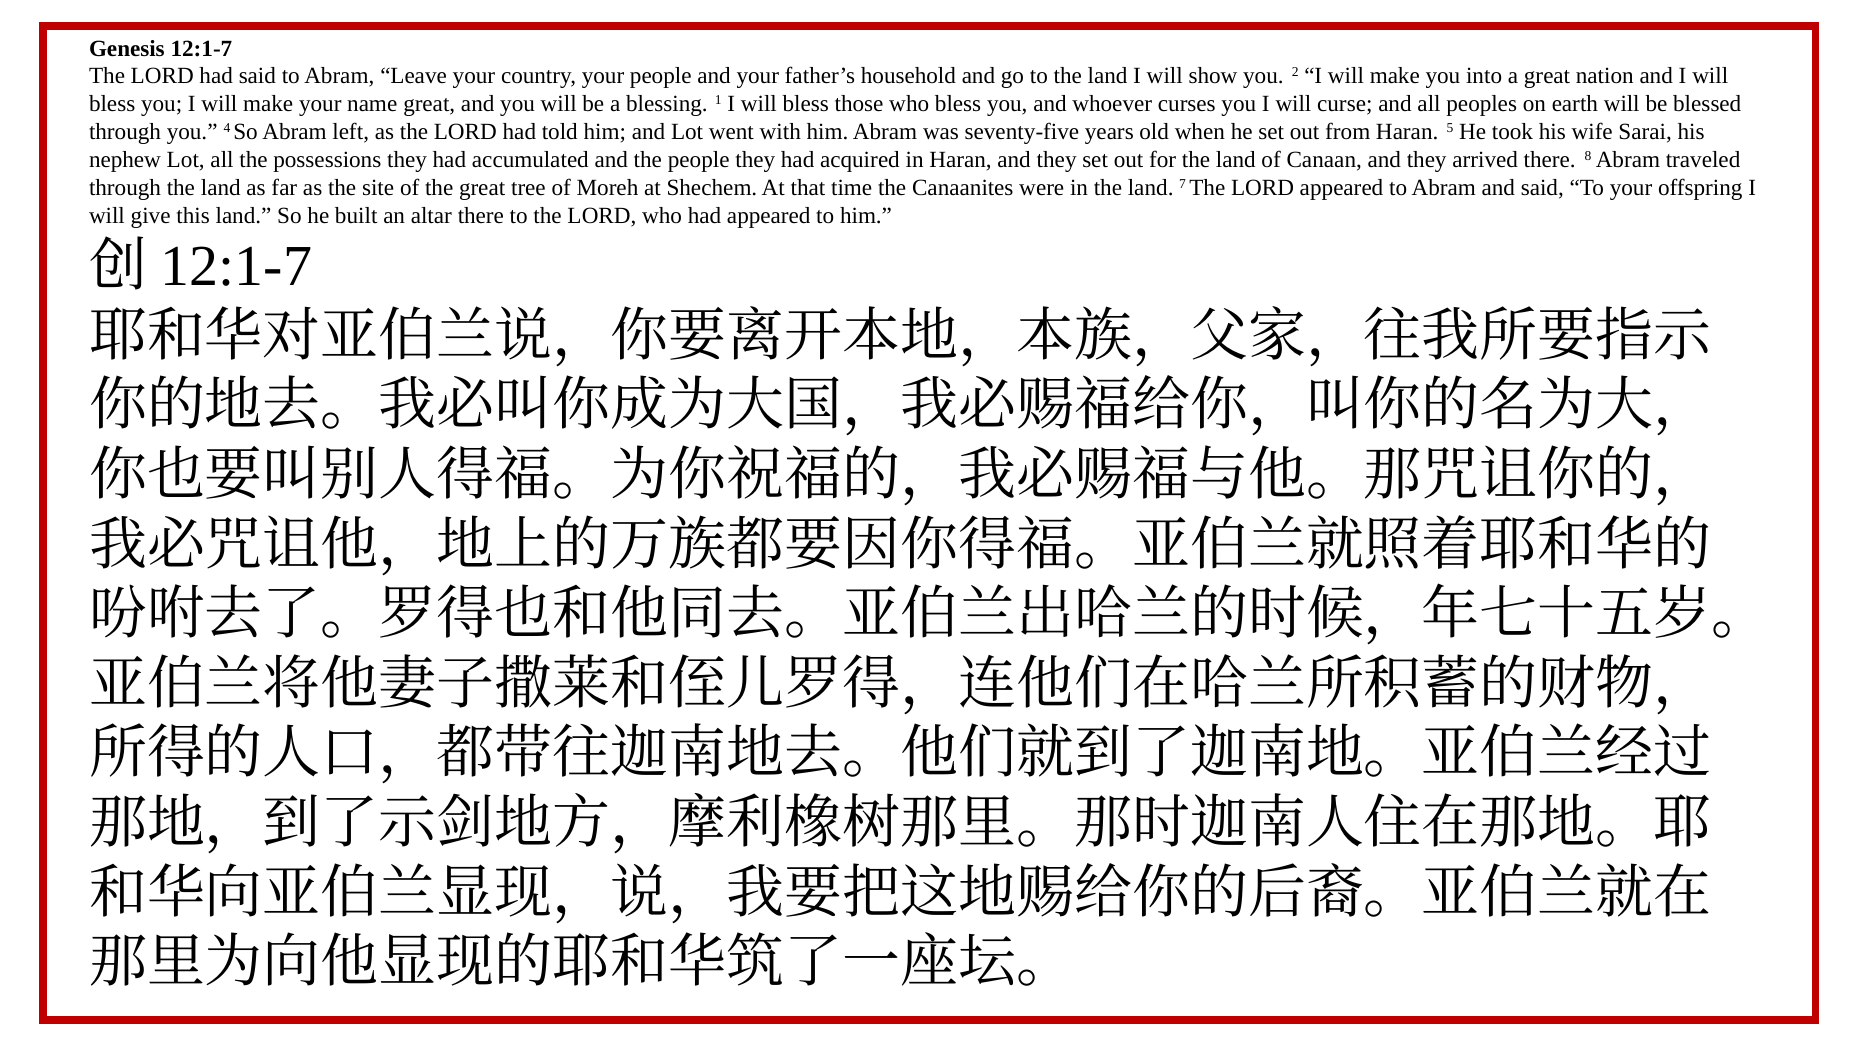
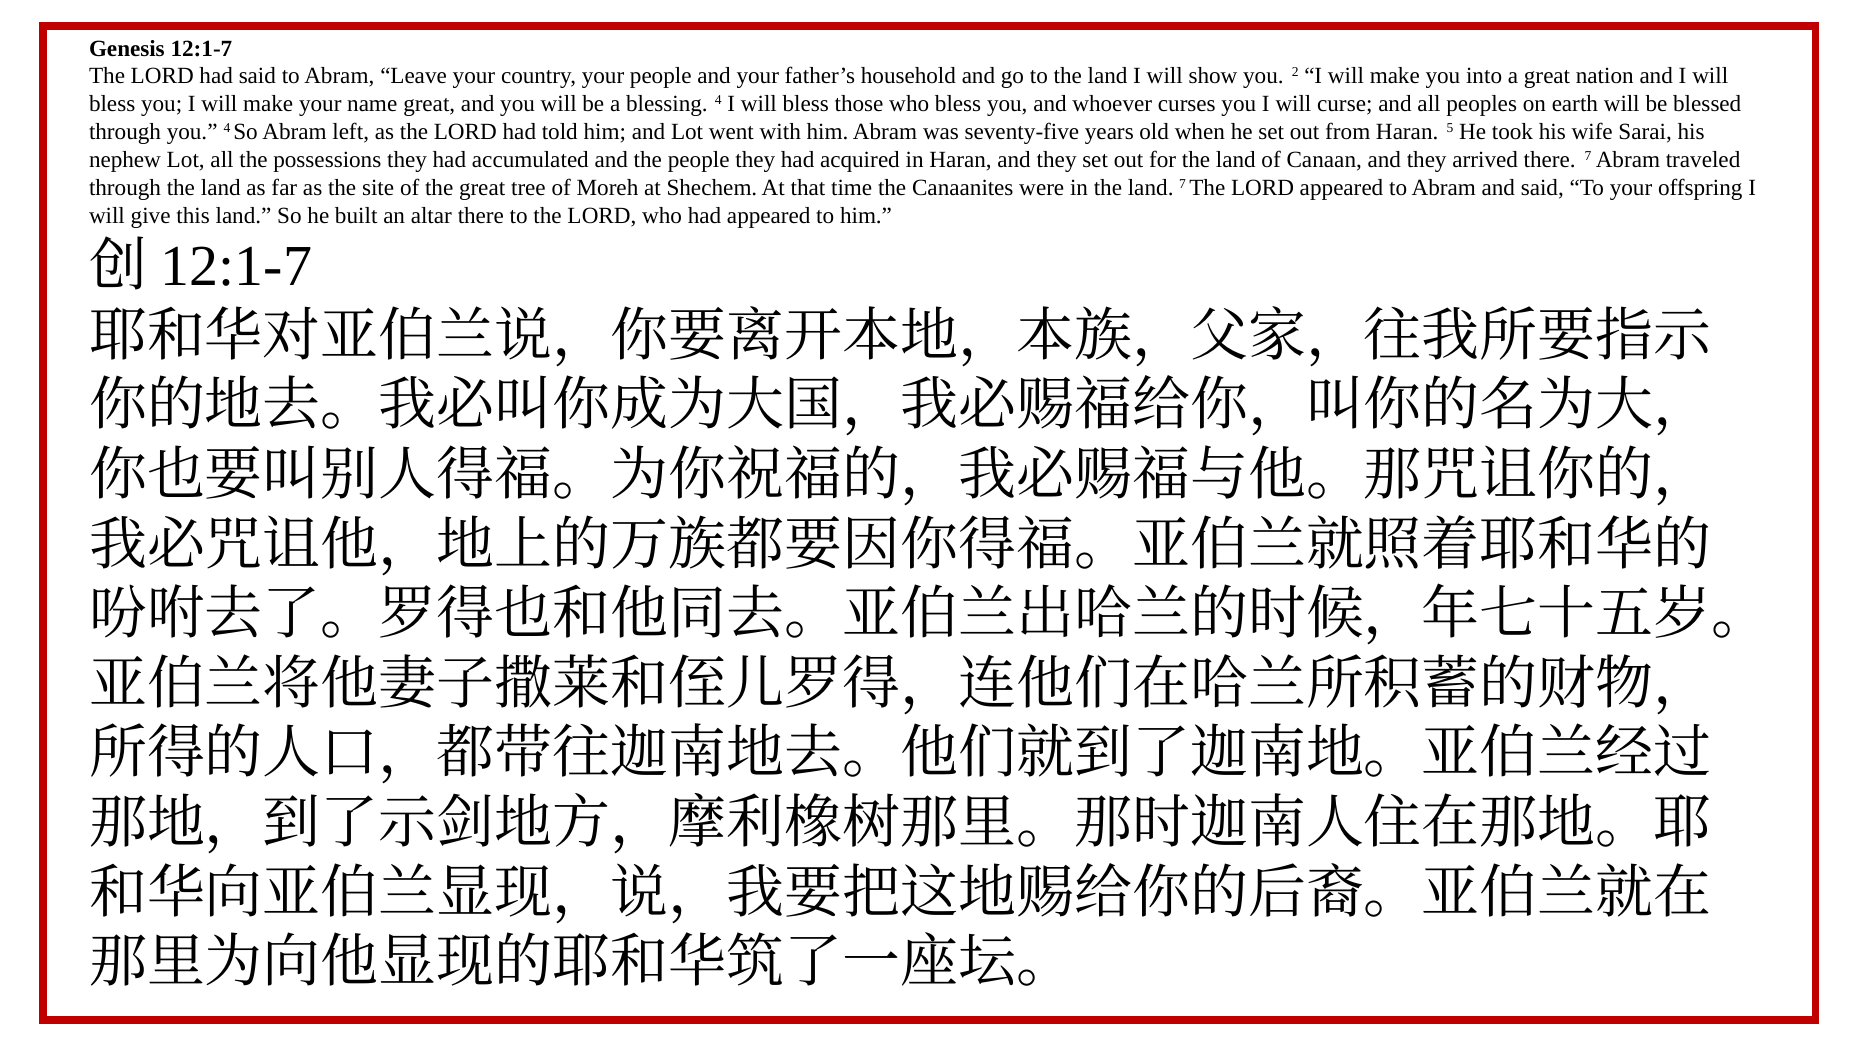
blessing 1: 1 -> 4
there 8: 8 -> 7
